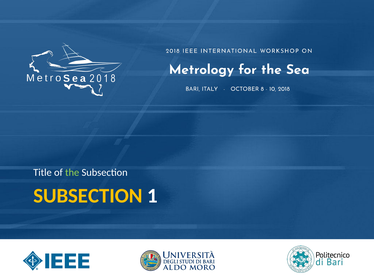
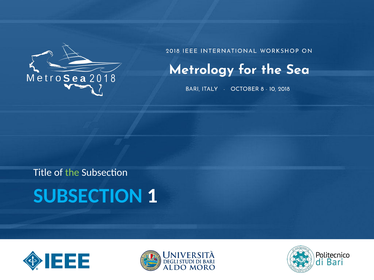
SUBSECTION at (88, 196) colour: yellow -> light blue
